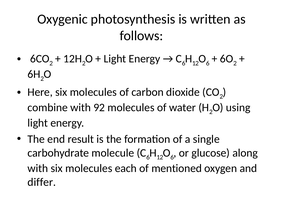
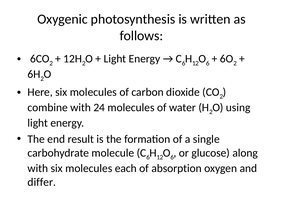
92: 92 -> 24
mentioned: mentioned -> absorption
